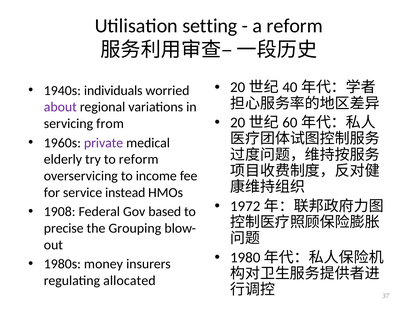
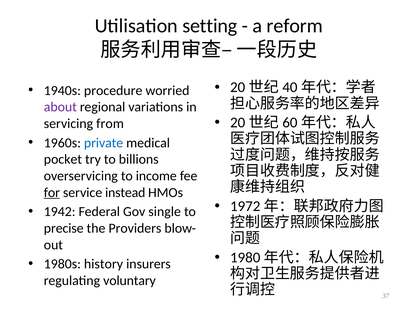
individuals: individuals -> procedure
private colour: purple -> blue
elderly: elderly -> pocket
to reform: reform -> billions
for underline: none -> present
1908: 1908 -> 1942
based: based -> single
Grouping: Grouping -> Providers
money: money -> history
allocated: allocated -> voluntary
